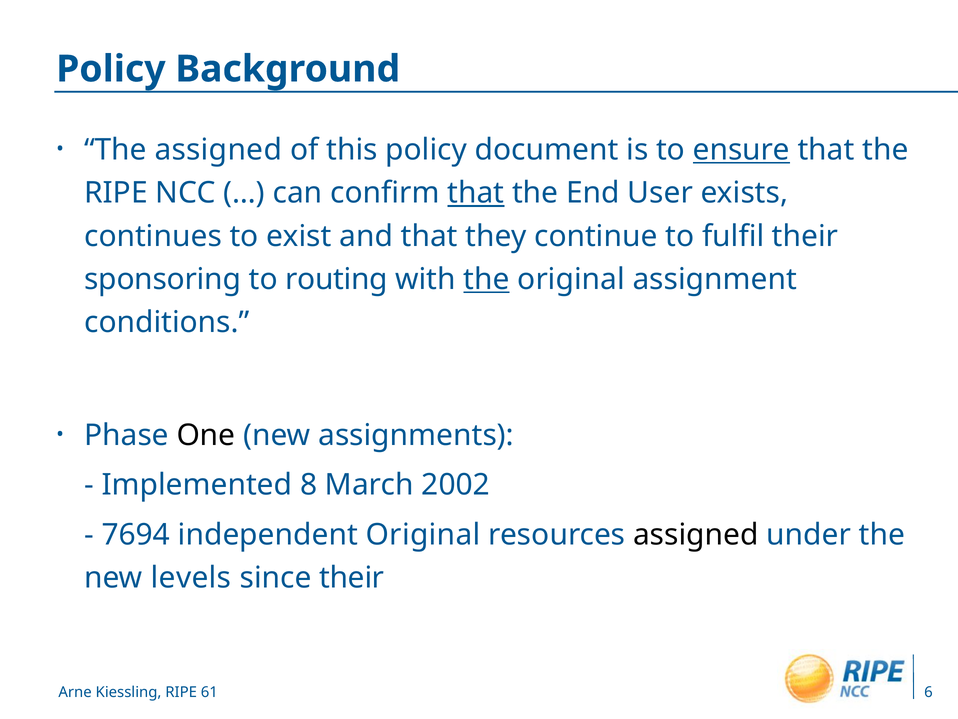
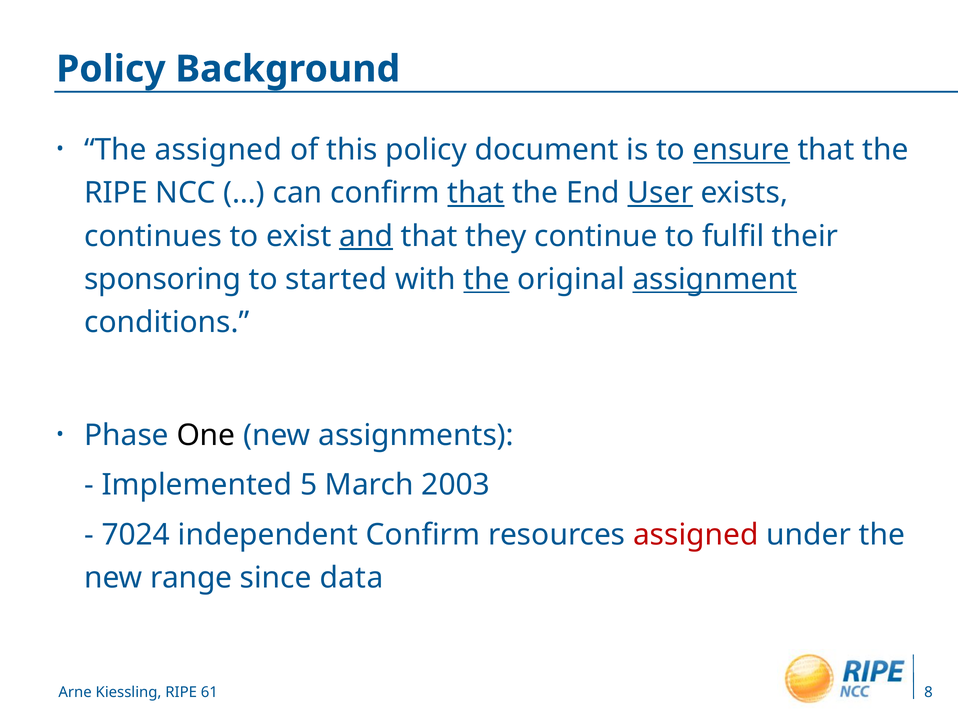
User underline: none -> present
and underline: none -> present
routing: routing -> started
assignment underline: none -> present
8: 8 -> 5
2002: 2002 -> 2003
7694: 7694 -> 7024
independent Original: Original -> Confirm
assigned at (696, 534) colour: black -> red
levels: levels -> range
since their: their -> data
6: 6 -> 8
